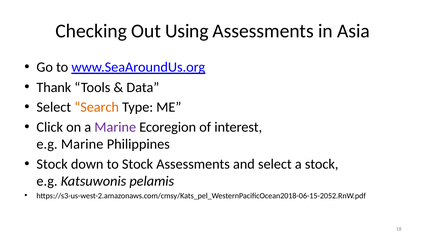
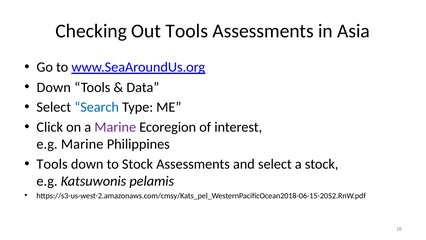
Out Using: Using -> Tools
Thank at (54, 87): Thank -> Down
Search colour: orange -> blue
Stock at (52, 164): Stock -> Tools
